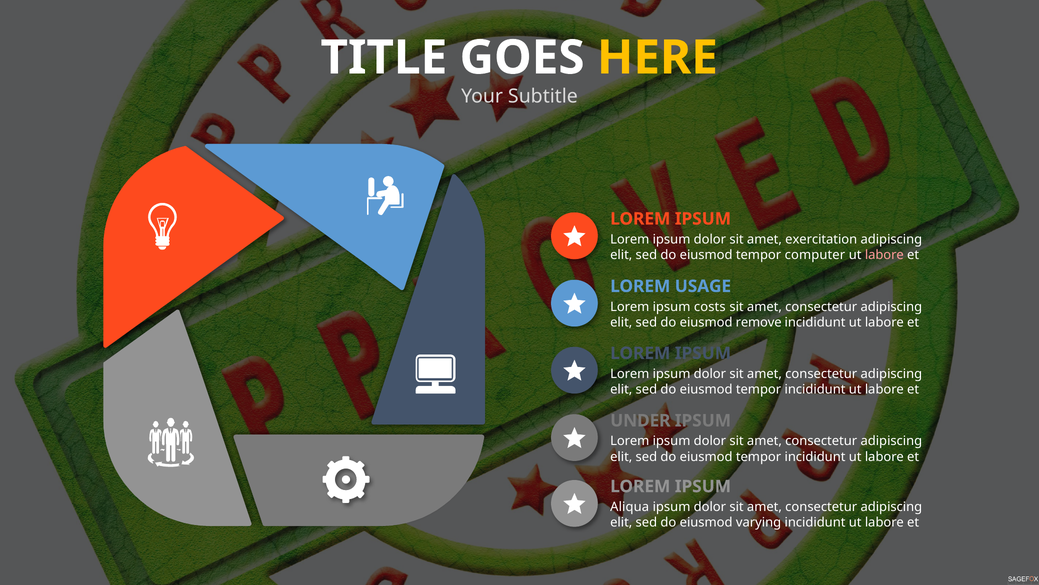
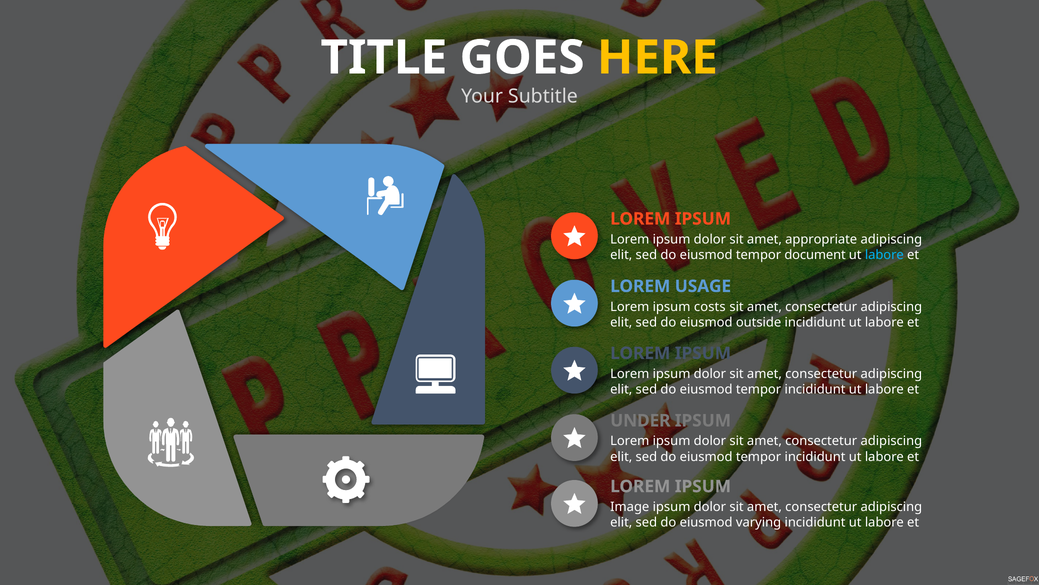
exercitation: exercitation -> appropriate
computer: computer -> document
labore at (884, 255) colour: pink -> light blue
remove: remove -> outside
Aliqua: Aliqua -> Image
